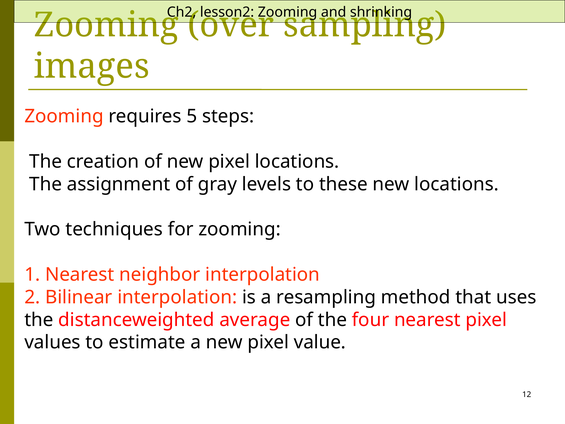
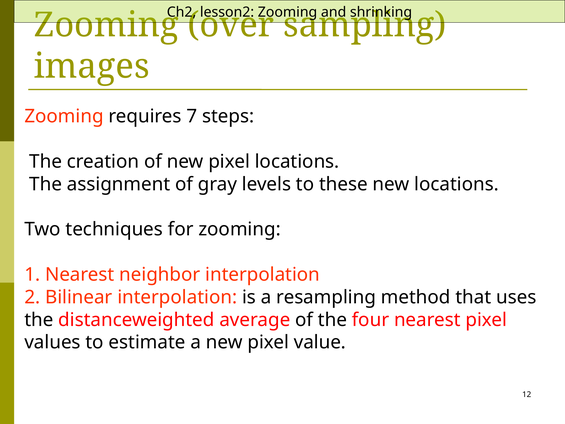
5: 5 -> 7
